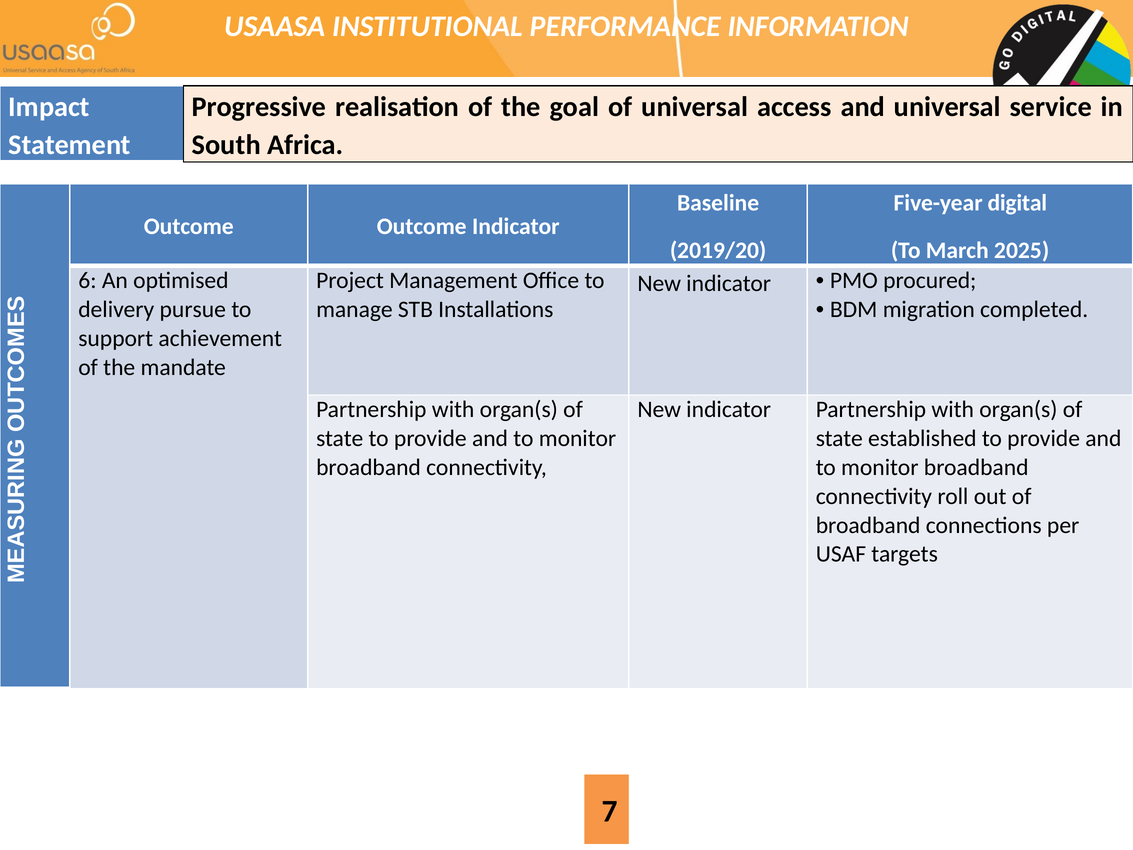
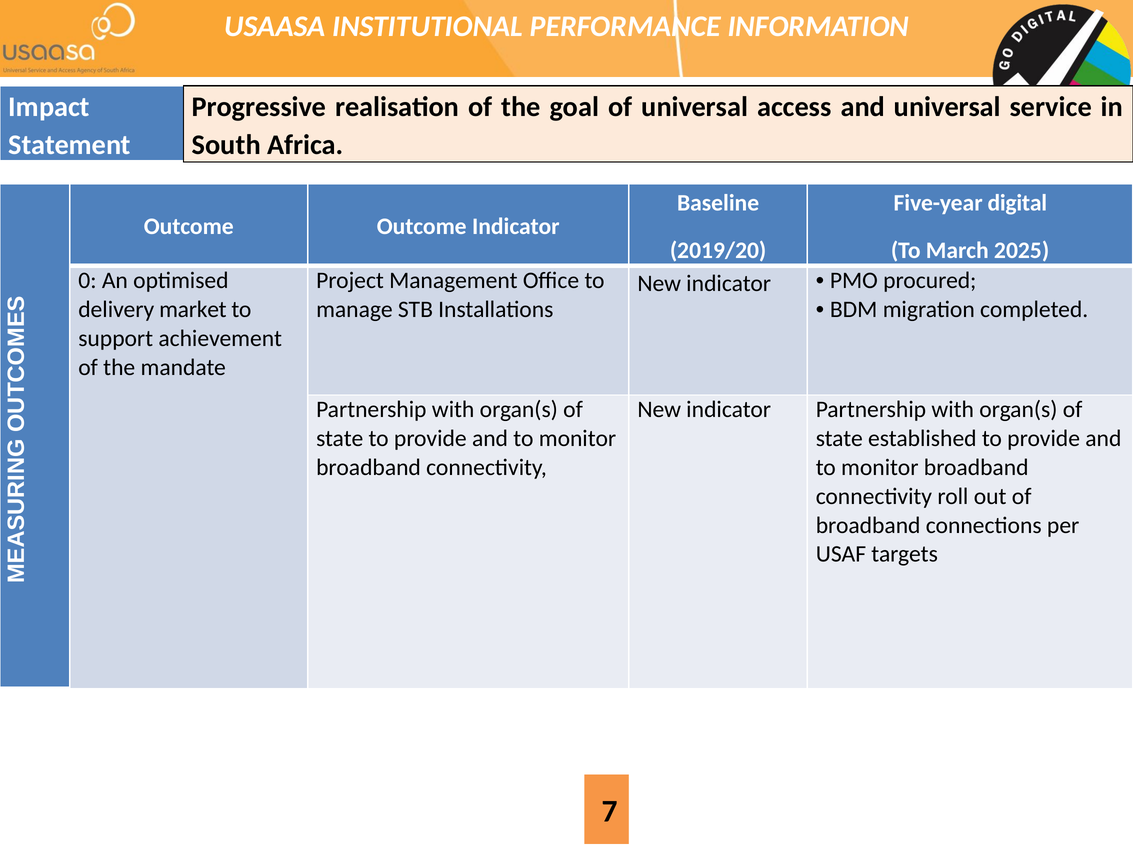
6: 6 -> 0
pursue: pursue -> market
